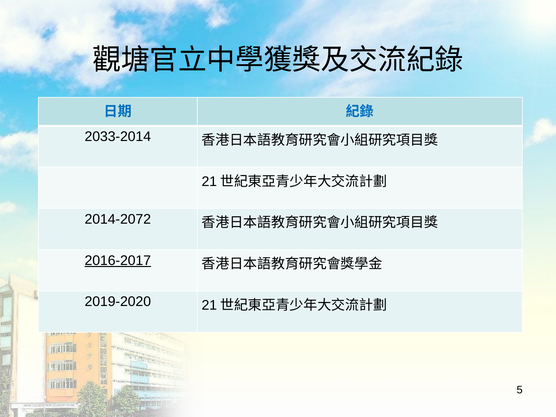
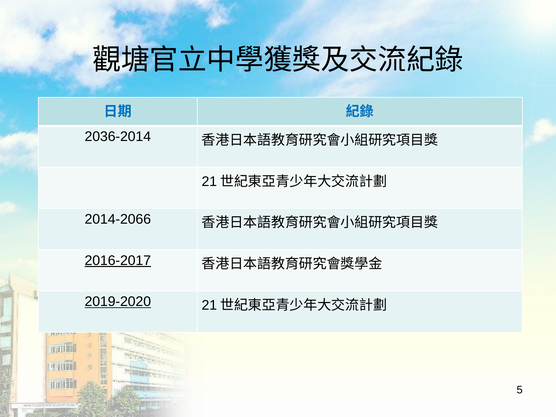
2033-2014: 2033-2014 -> 2036-2014
2014-2072: 2014-2072 -> 2014-2066
2019-2020 underline: none -> present
